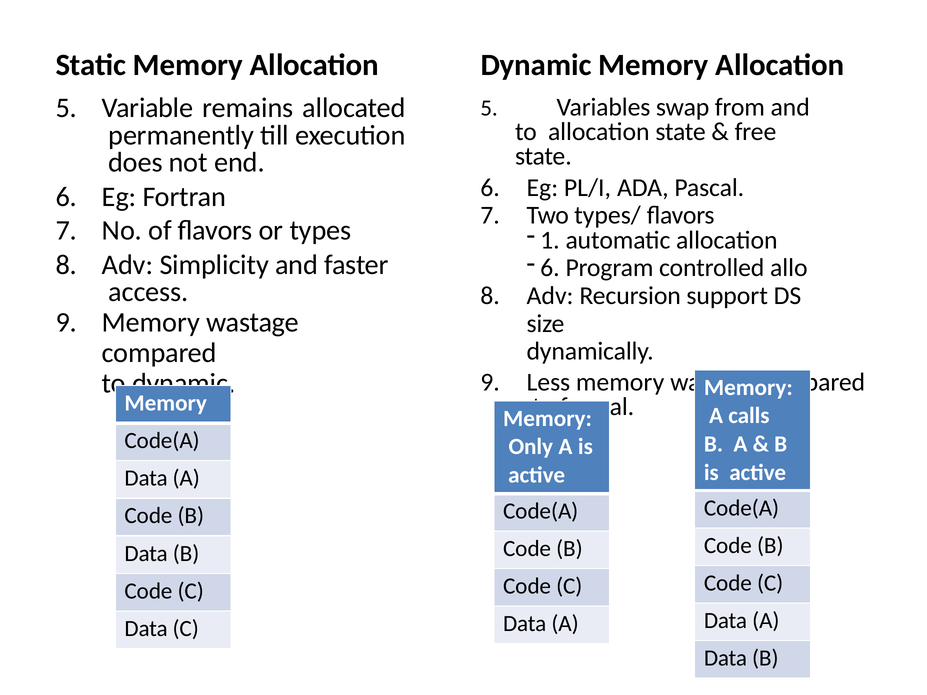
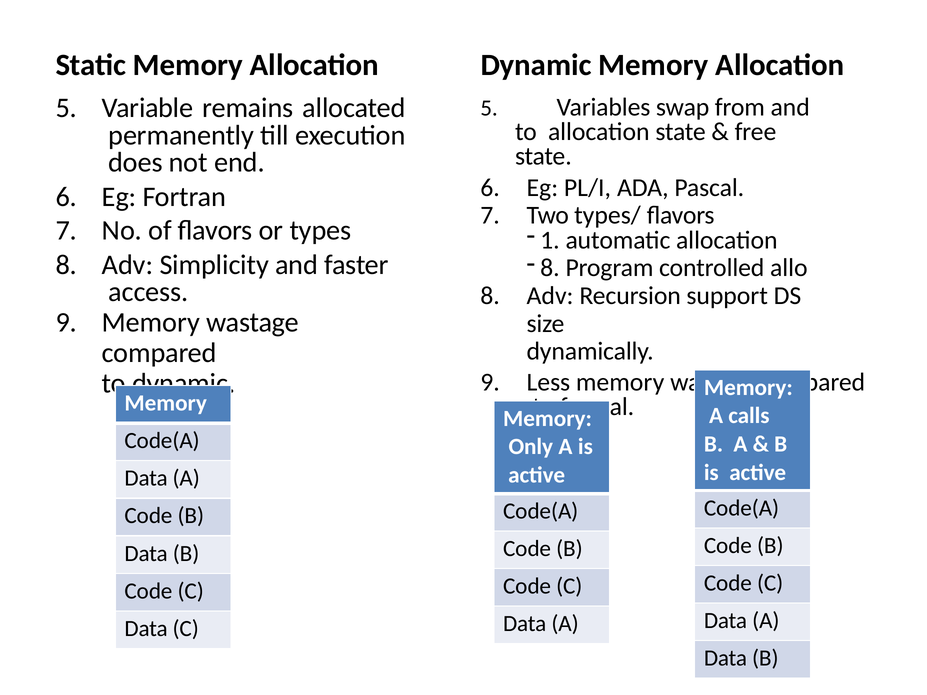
6 at (550, 268): 6 -> 8
